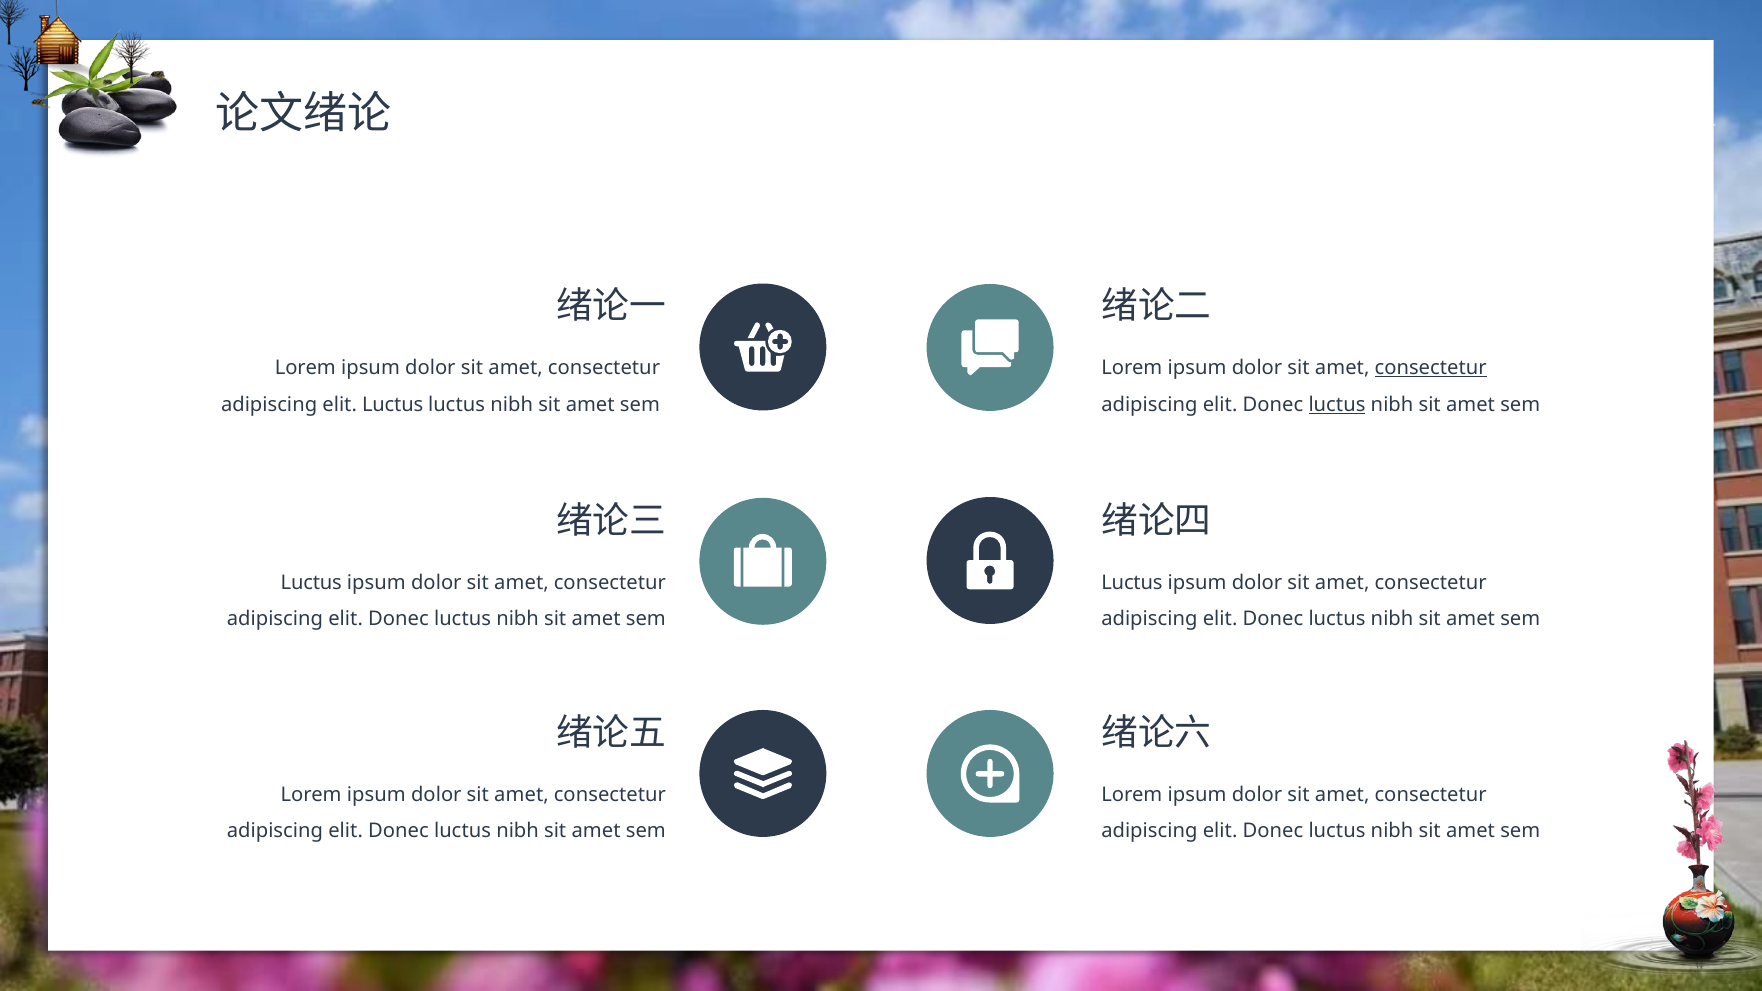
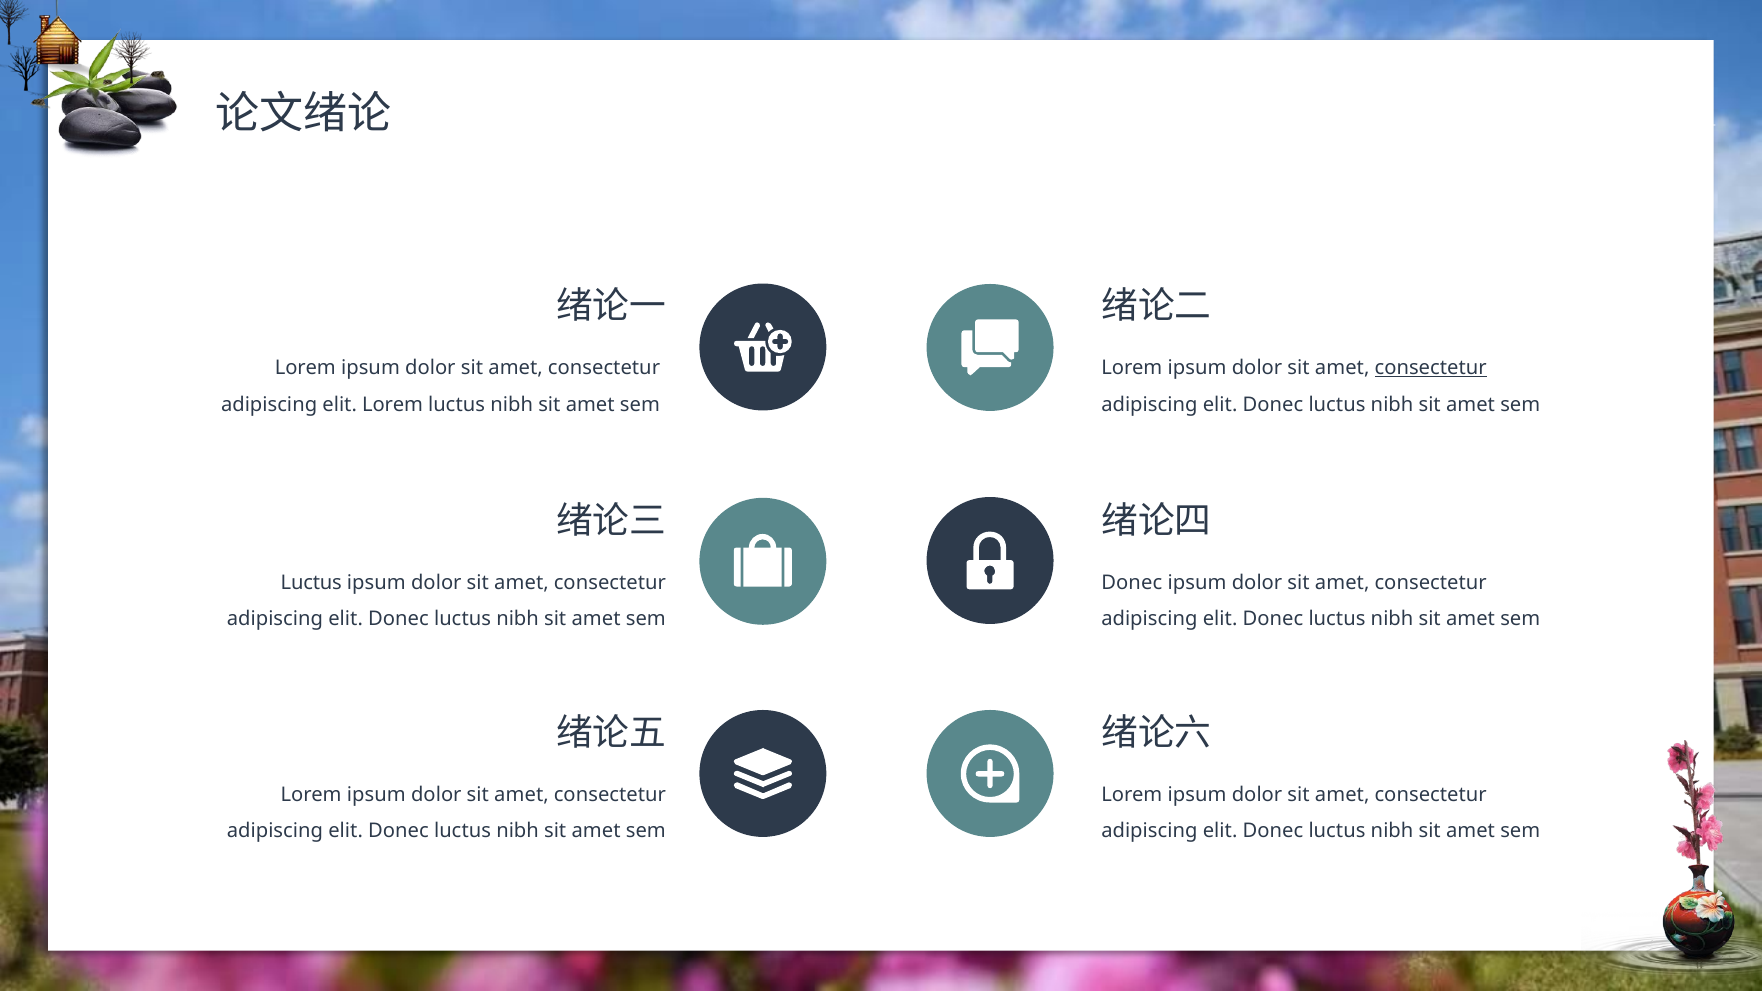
elit Luctus: Luctus -> Lorem
luctus at (1337, 405) underline: present -> none
Luctus at (1132, 583): Luctus -> Donec
